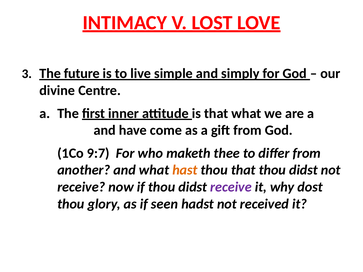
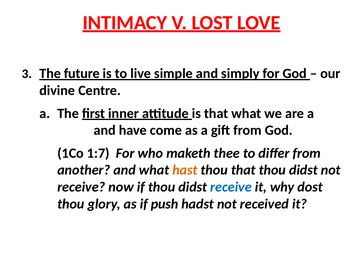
9:7: 9:7 -> 1:7
receive at (231, 187) colour: purple -> blue
seen: seen -> push
